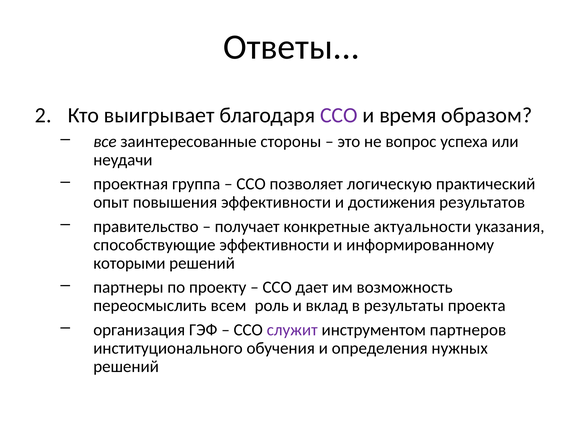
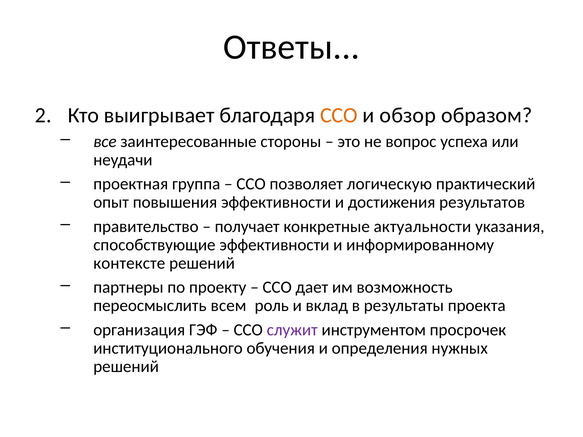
ССО at (339, 115) colour: purple -> orange
время: время -> обзор
которыми: которыми -> контексте
партнеров: партнеров -> просрочек
